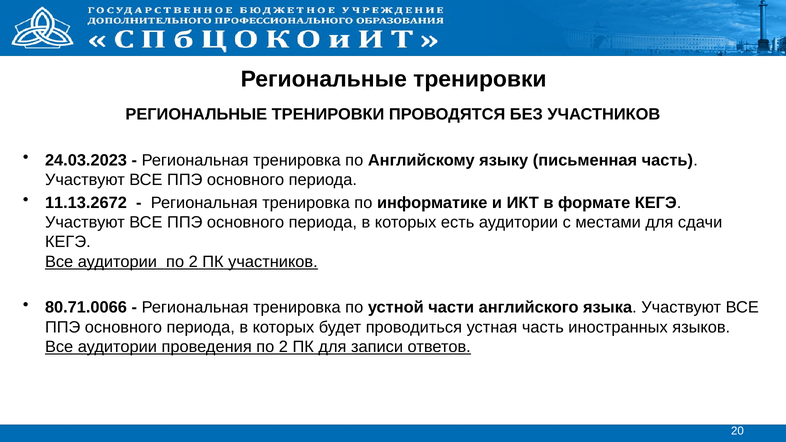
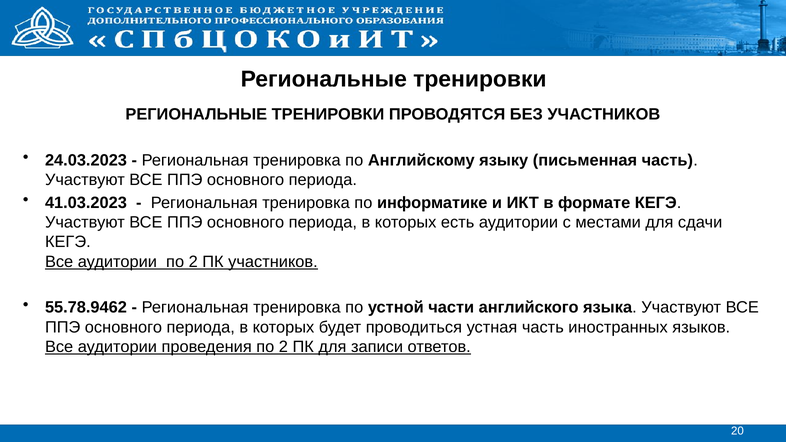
11.13.2672: 11.13.2672 -> 41.03.2023
80.71.0066: 80.71.0066 -> 55.78.9462
